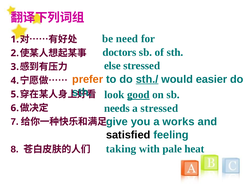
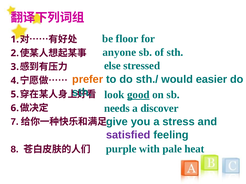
need: need -> floor
doctors: doctors -> anyone
sth./ underline: present -> none
a stressed: stressed -> discover
works: works -> stress
satisfied colour: black -> purple
taking: taking -> purple
